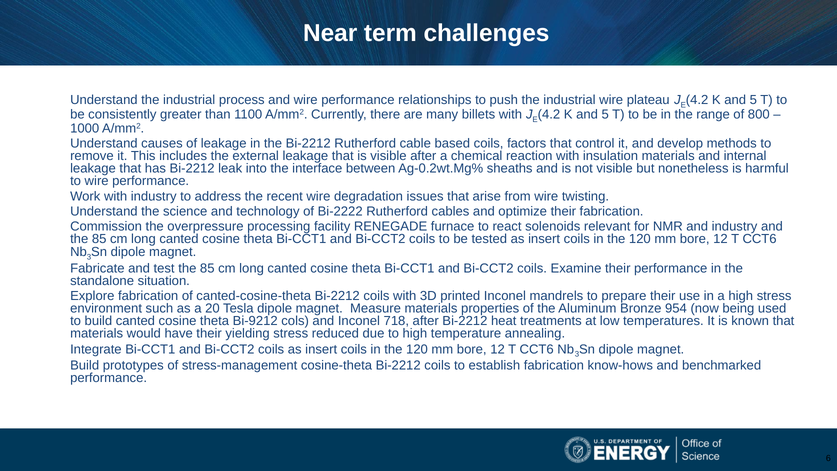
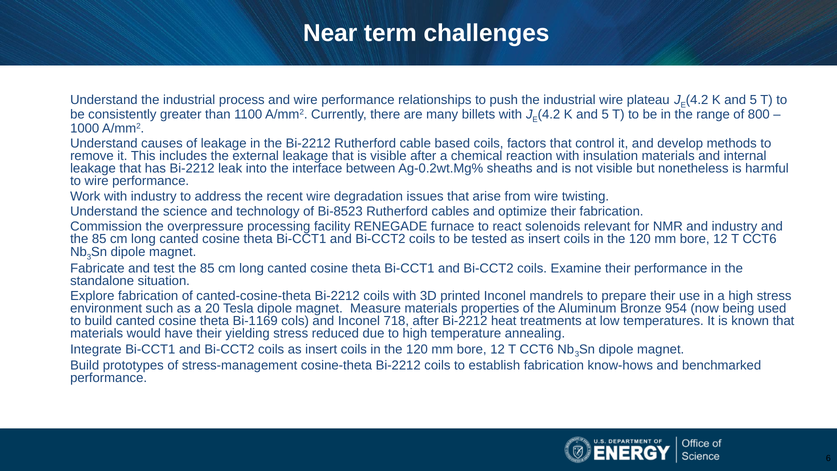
Bi-2222: Bi-2222 -> Bi-8523
Bi-9212: Bi-9212 -> Bi-1169
